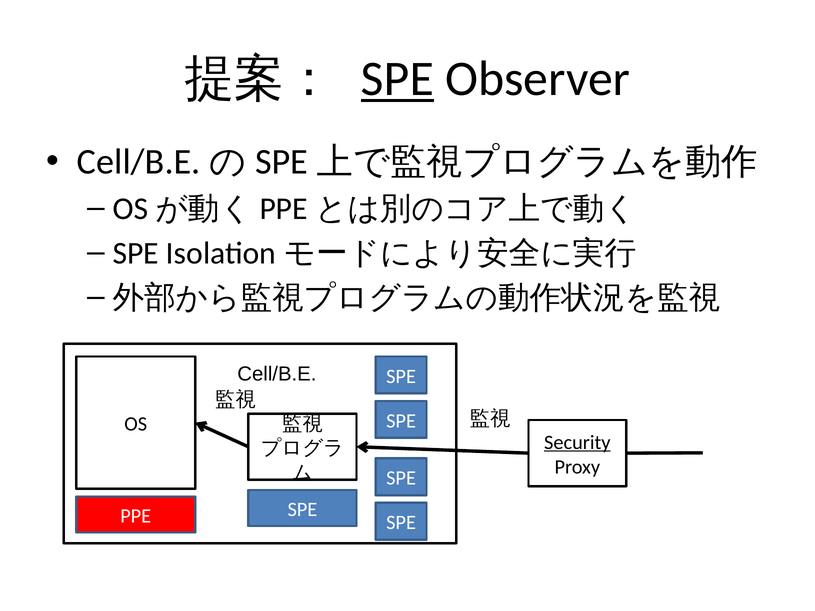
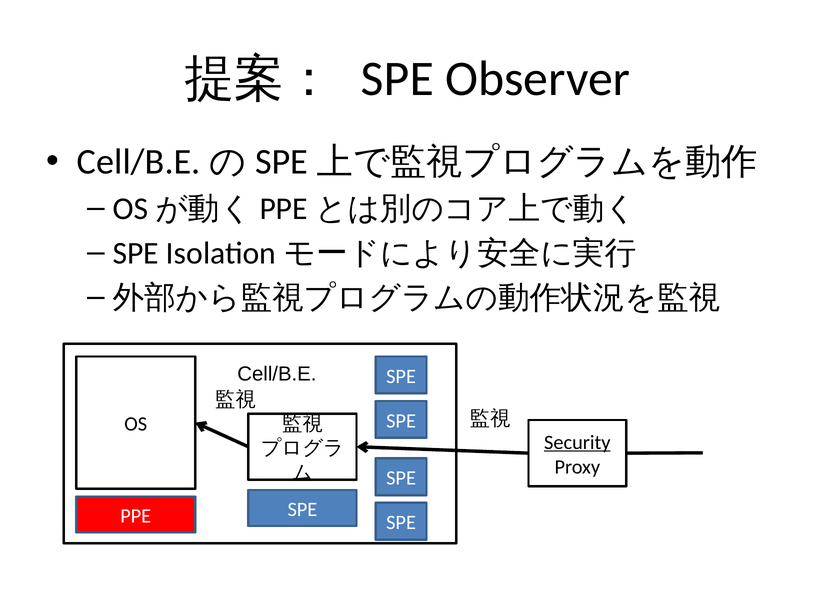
SPE at (397, 79) underline: present -> none
